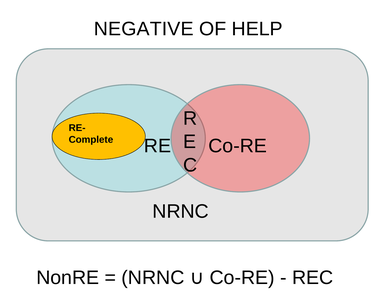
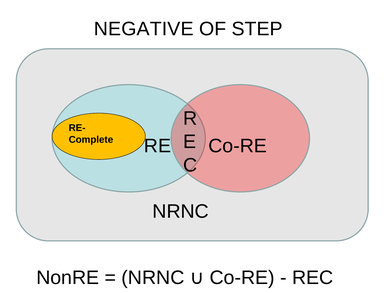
HELP: HELP -> STEP
